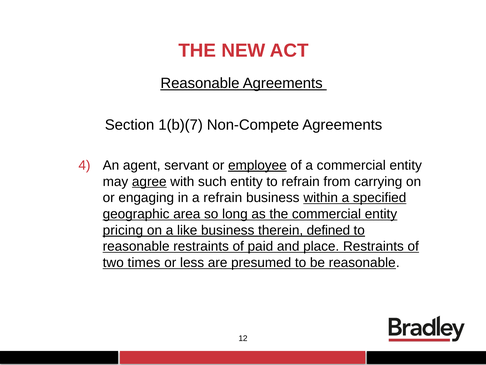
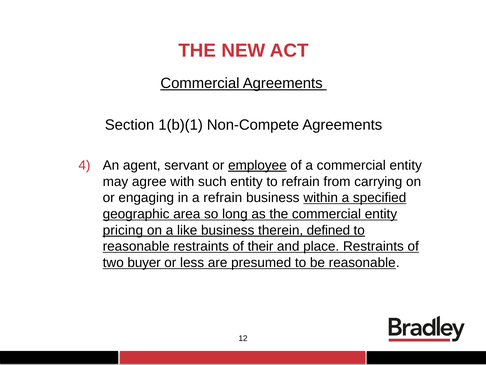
Reasonable at (200, 83): Reasonable -> Commercial
1(b)(7: 1(b)(7 -> 1(b)(1
agree underline: present -> none
paid: paid -> their
times: times -> buyer
